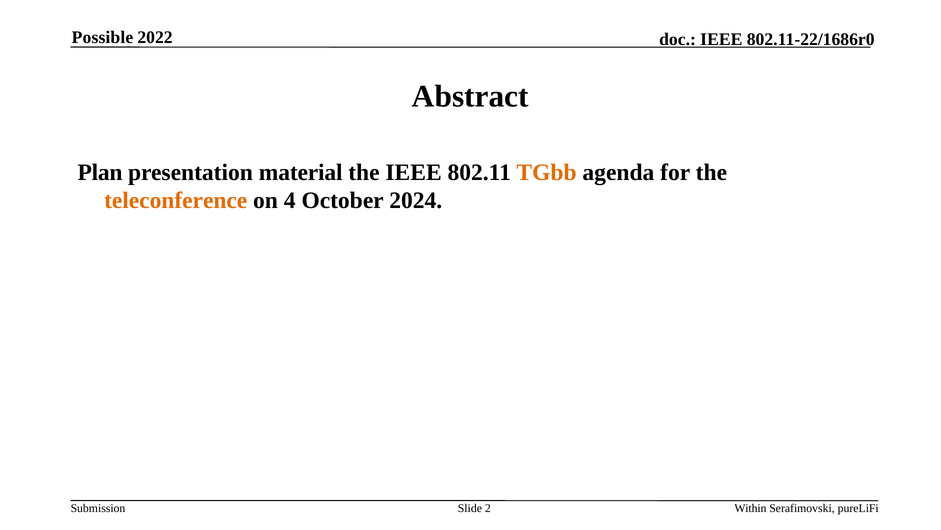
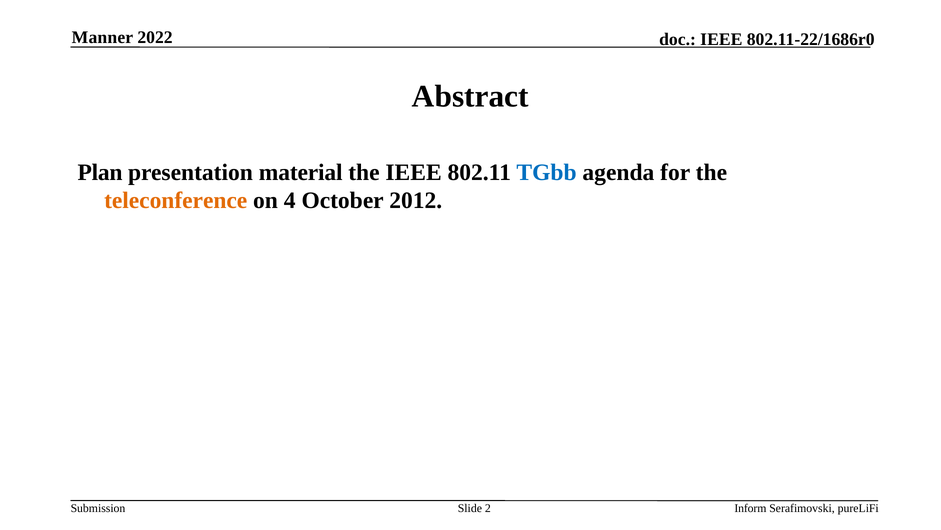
Possible: Possible -> Manner
TGbb colour: orange -> blue
2024: 2024 -> 2012
Within: Within -> Inform
